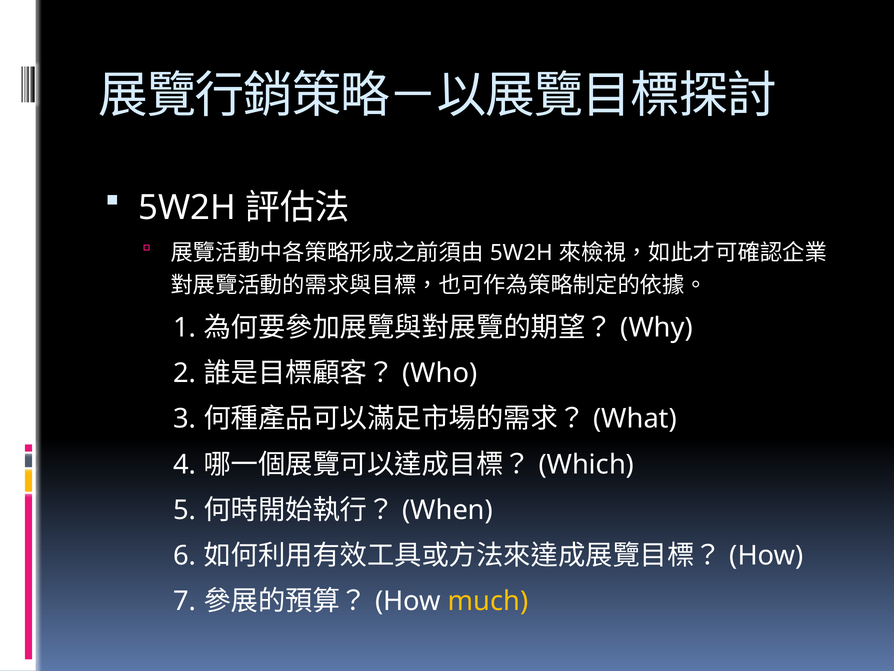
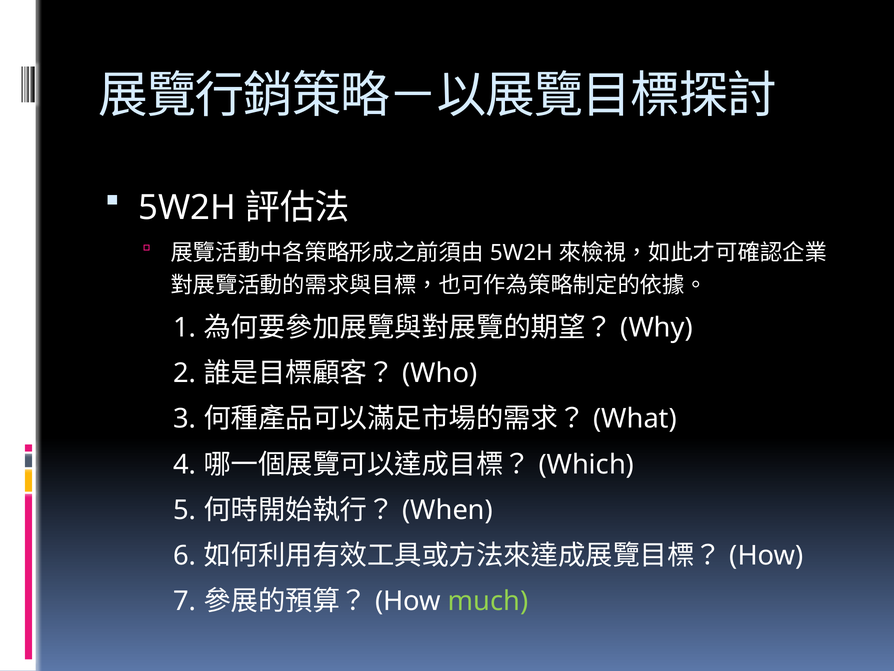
much colour: yellow -> light green
